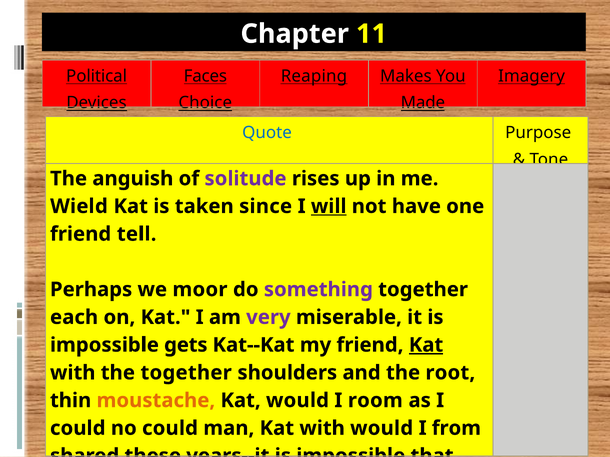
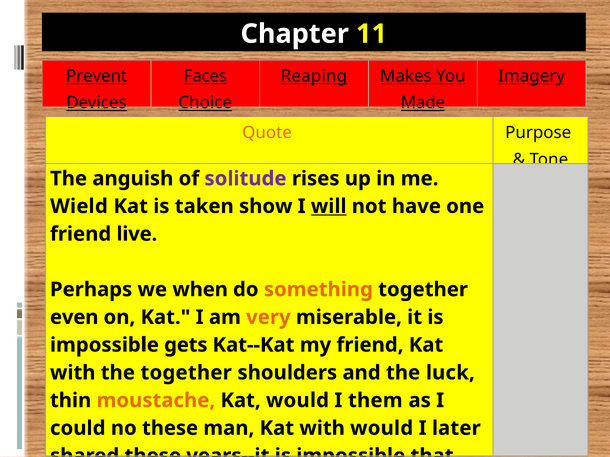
Political: Political -> Prevent
Quote colour: blue -> orange
since: since -> show
tell: tell -> live
moor: moor -> when
something colour: purple -> orange
each: each -> even
very colour: purple -> orange
Kat at (426, 345) underline: present -> none
root: root -> luck
room: room -> them
no could: could -> these
from: from -> later
